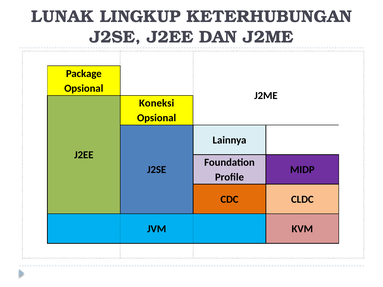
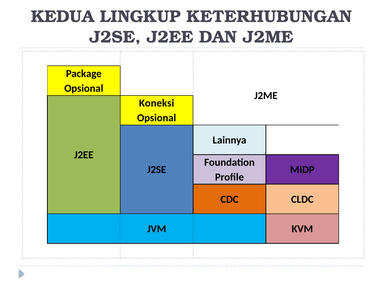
LUNAK: LUNAK -> KEDUA
